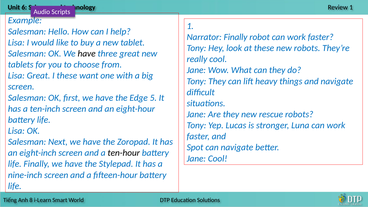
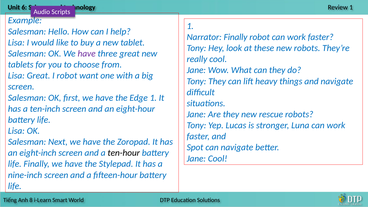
have at (87, 54) colour: black -> purple
I these: these -> robot
Edge 5: 5 -> 1
